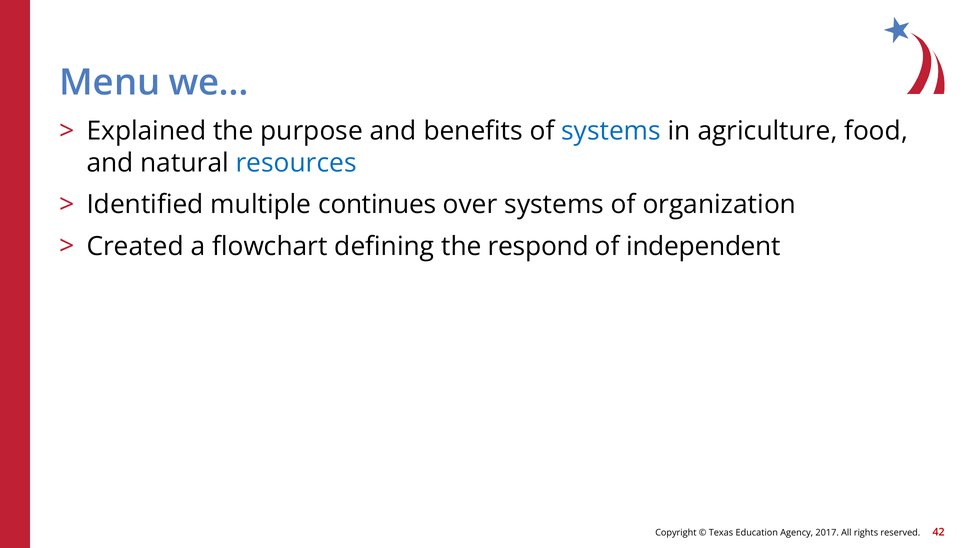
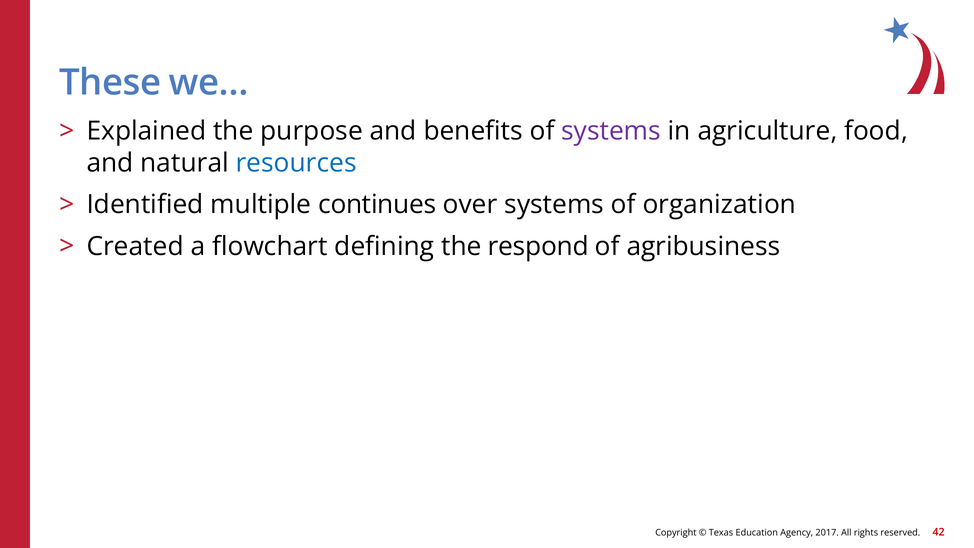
Menu: Menu -> These
systems at (611, 131) colour: blue -> purple
independent: independent -> agribusiness
